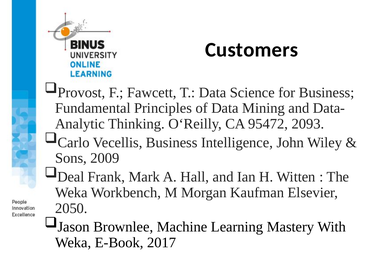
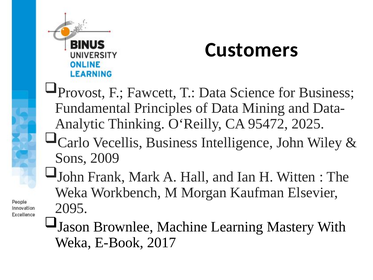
2093: 2093 -> 2025
Deal at (71, 177): Deal -> John
2050: 2050 -> 2095
